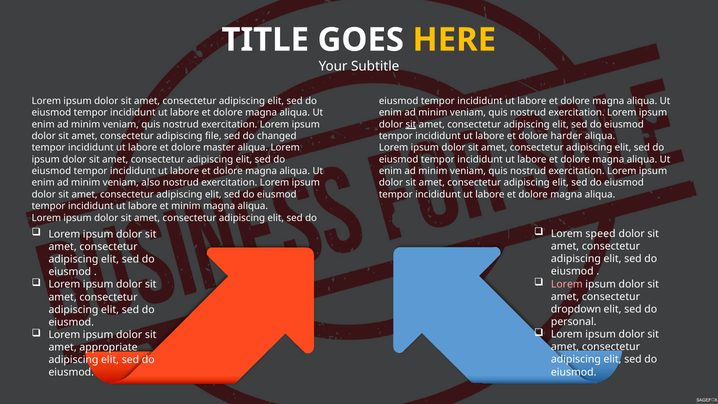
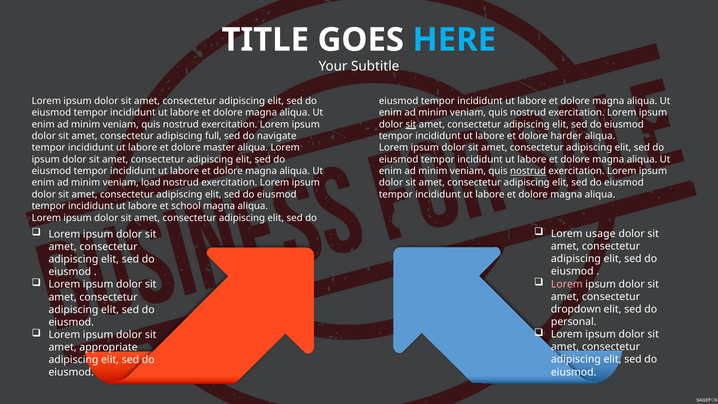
HERE colour: yellow -> light blue
file: file -> full
changed: changed -> navigate
nostrud at (528, 171) underline: none -> present
also: also -> load
et minim: minim -> school
speed: speed -> usage
